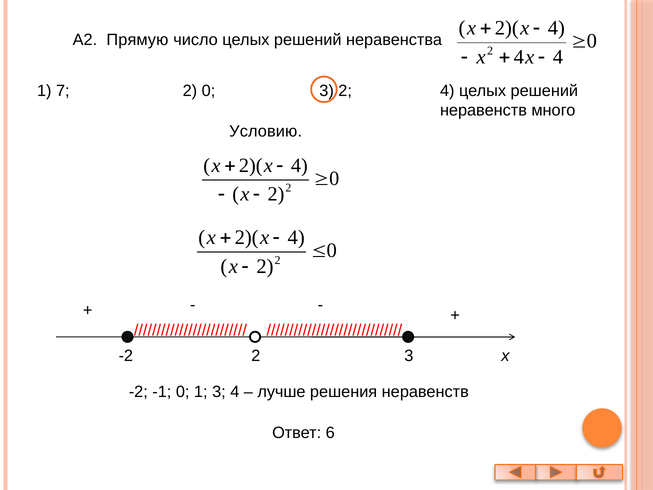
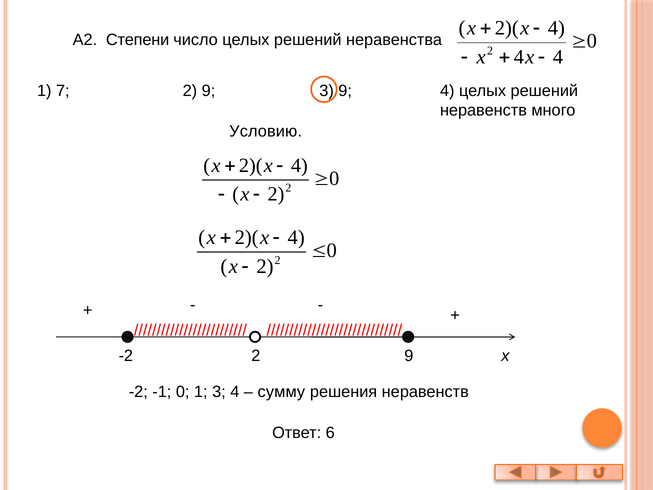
Прямую: Прямую -> Степени
7 2 0: 0 -> 9
3 2: 2 -> 9
-2 2 3: 3 -> 9
лучше: лучше -> сумму
